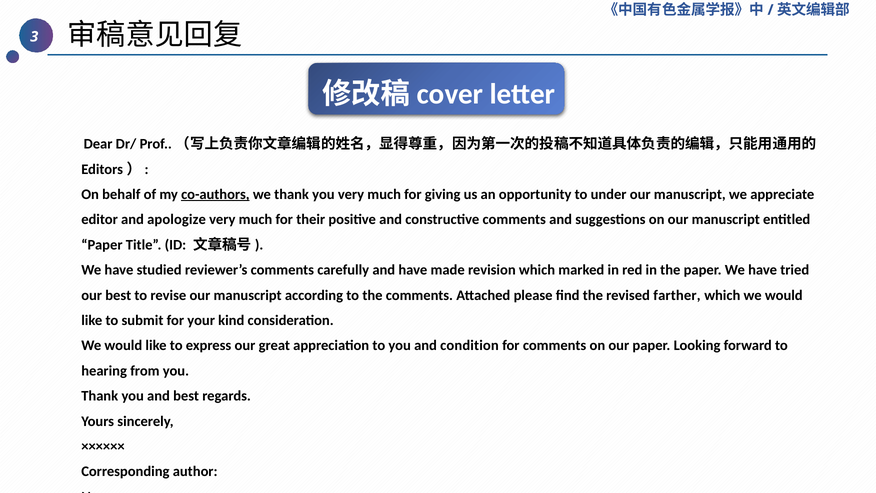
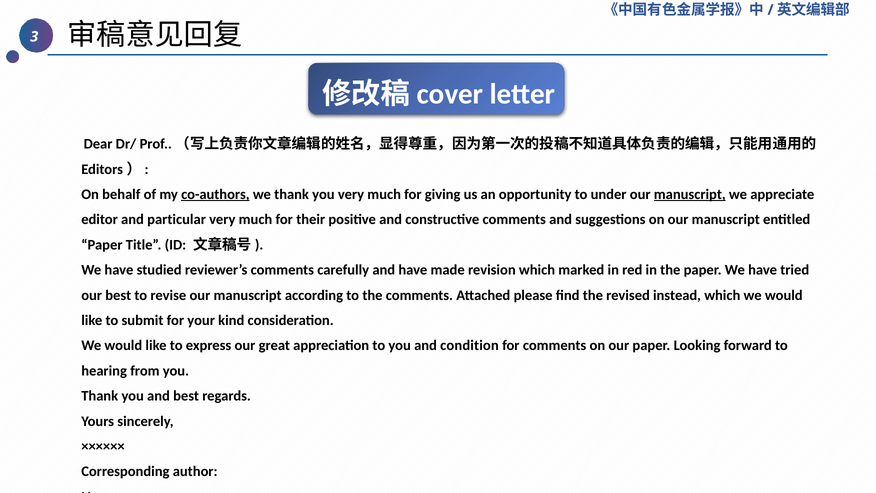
manuscript at (690, 194) underline: none -> present
apologize: apologize -> particular
farther: farther -> instead
